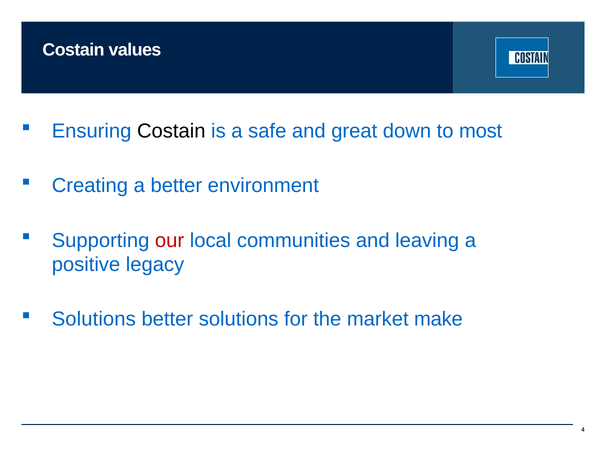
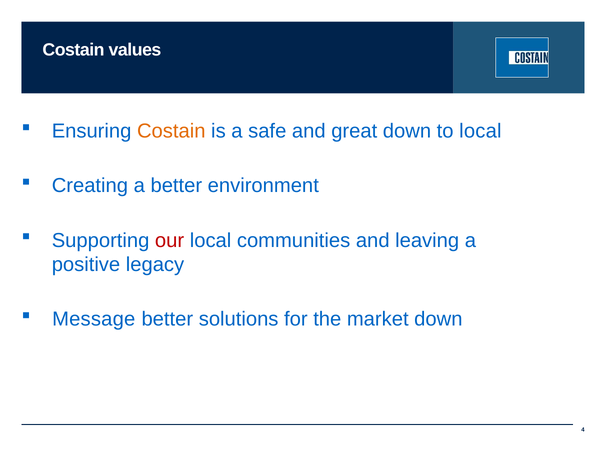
Costain at (171, 131) colour: black -> orange
to most: most -> local
Solutions at (94, 319): Solutions -> Message
market make: make -> down
